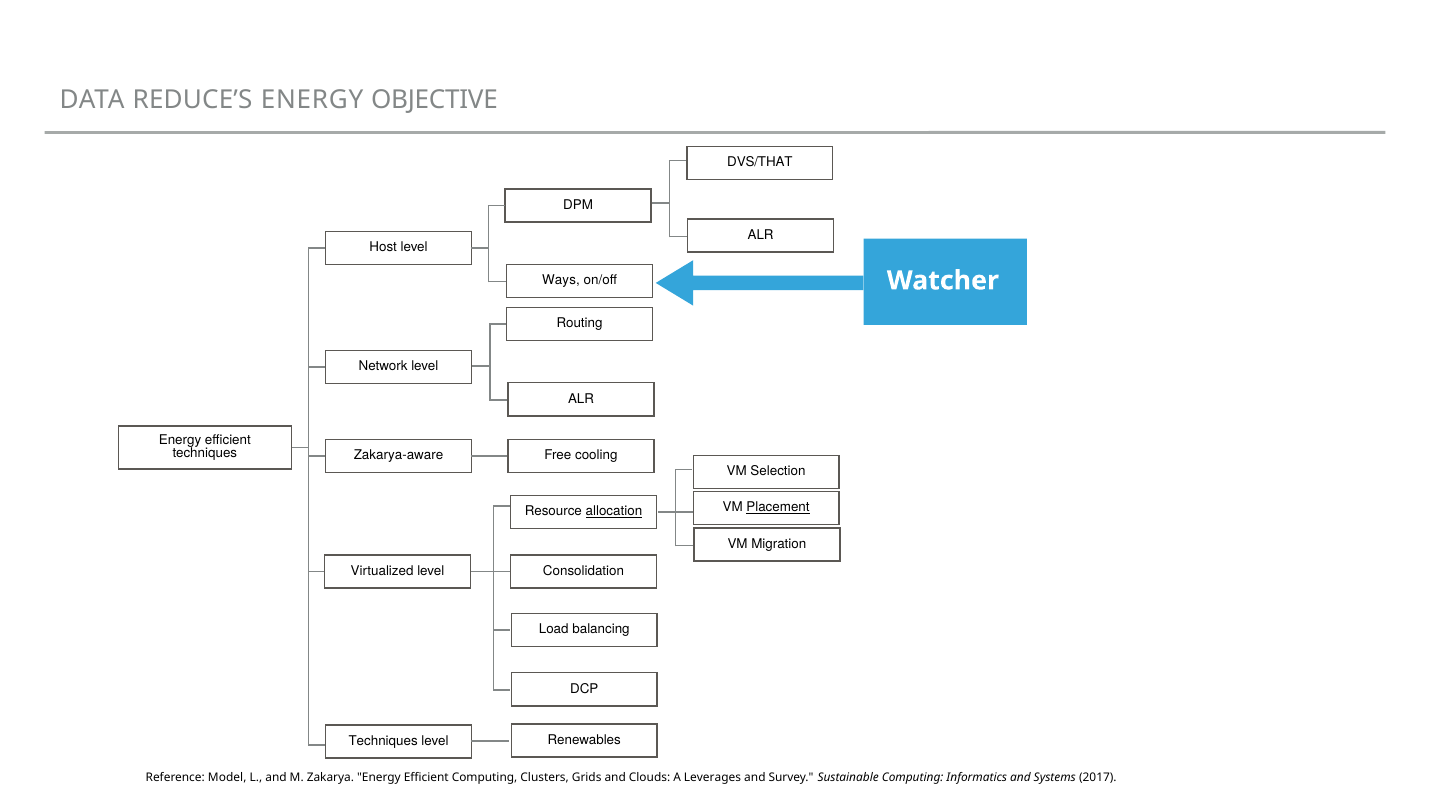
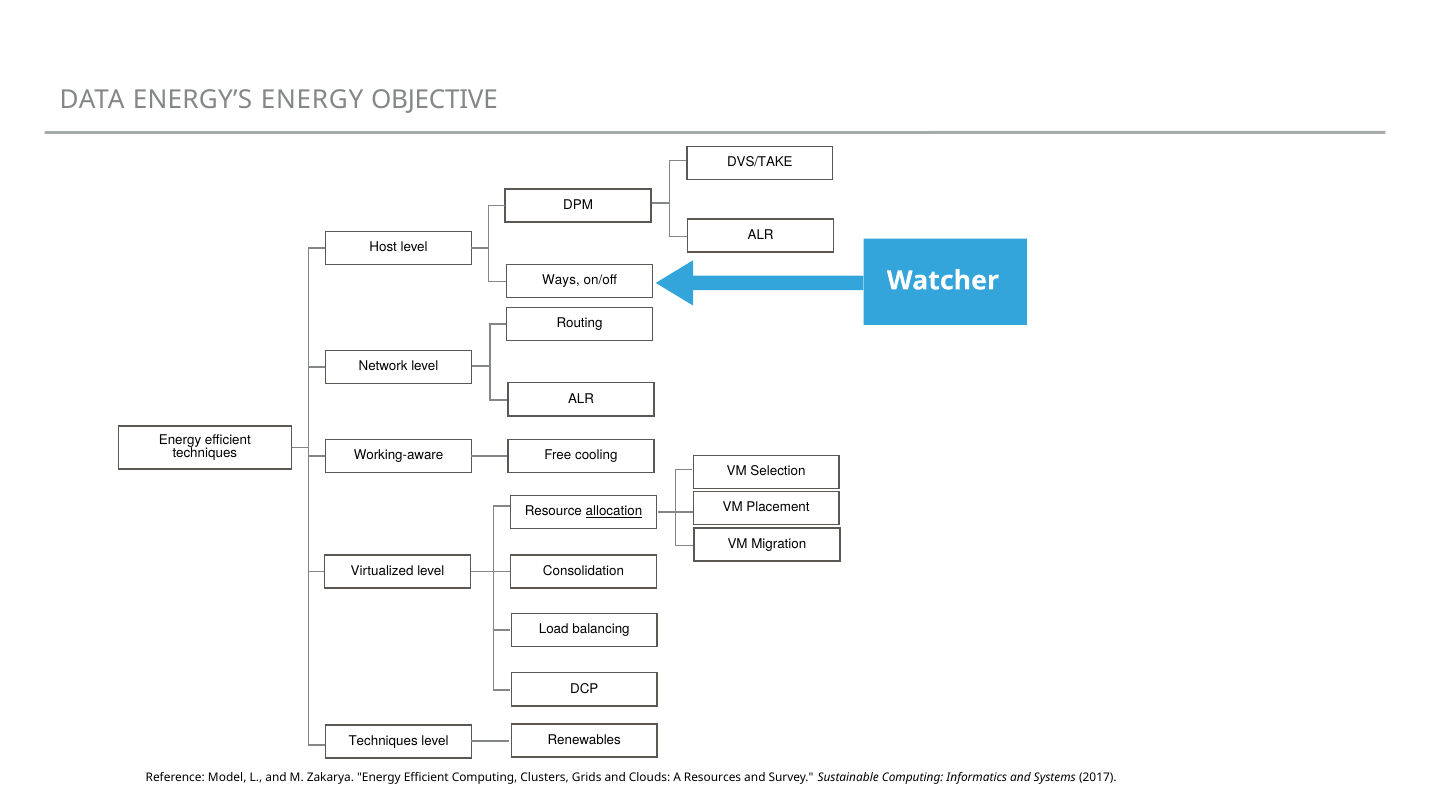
REDUCE’S: REDUCE’S -> ENERGY’S
DVS/THAT: DVS/THAT -> DVS/TAKE
Zakarya-aware: Zakarya-aware -> Working-aware
Placement underline: present -> none
Leverages: Leverages -> Resources
